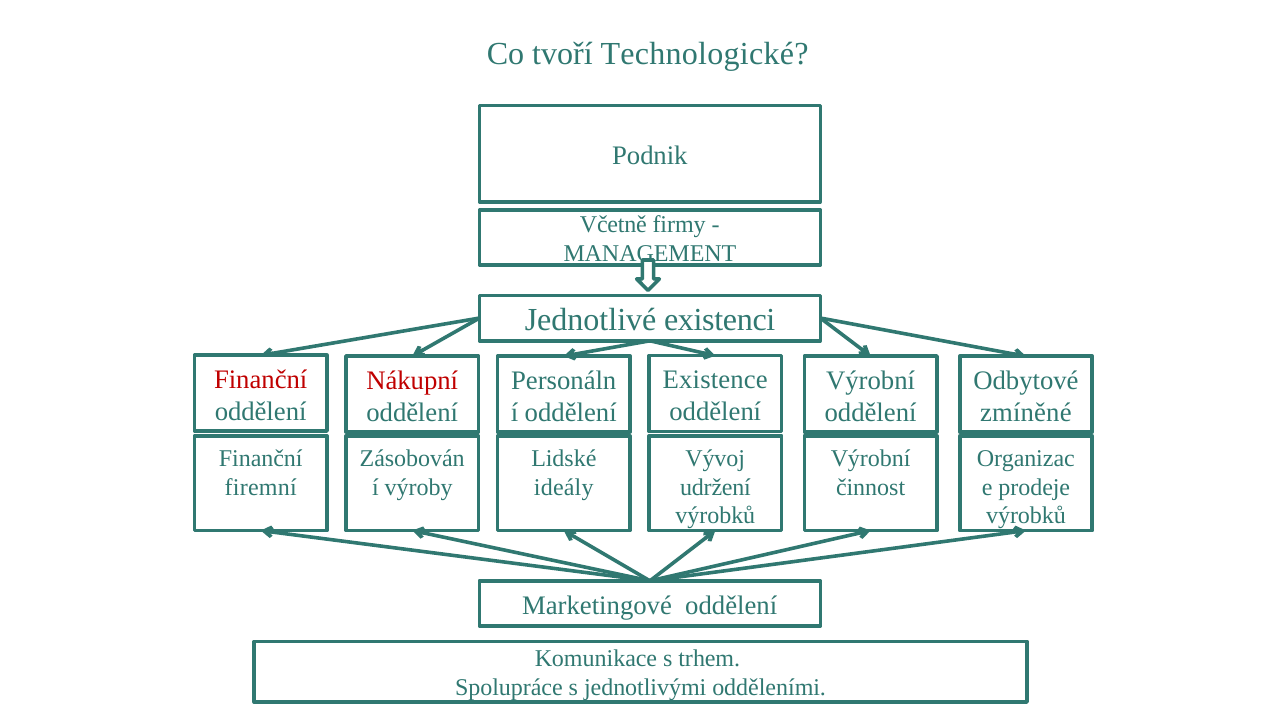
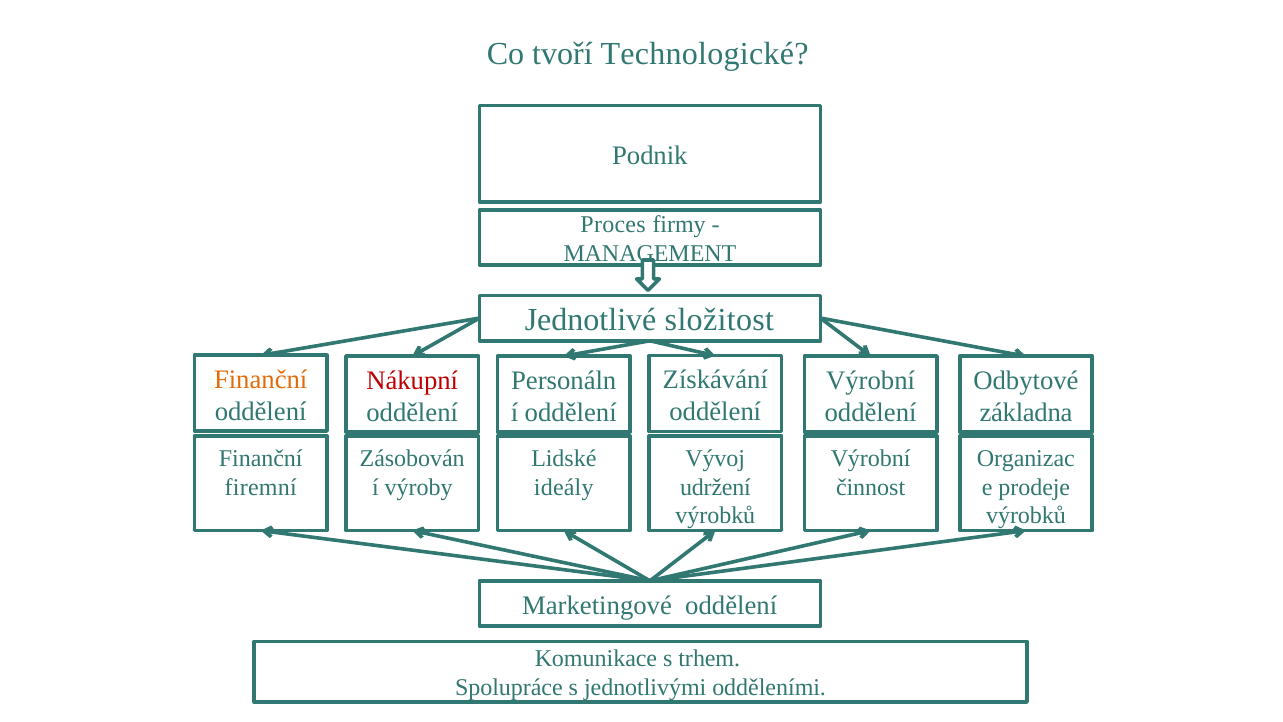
Včetně: Včetně -> Proces
existenci: existenci -> složitost
Finanční at (261, 379) colour: red -> orange
Existence: Existence -> Získávání
zmíněné: zmíněné -> základna
